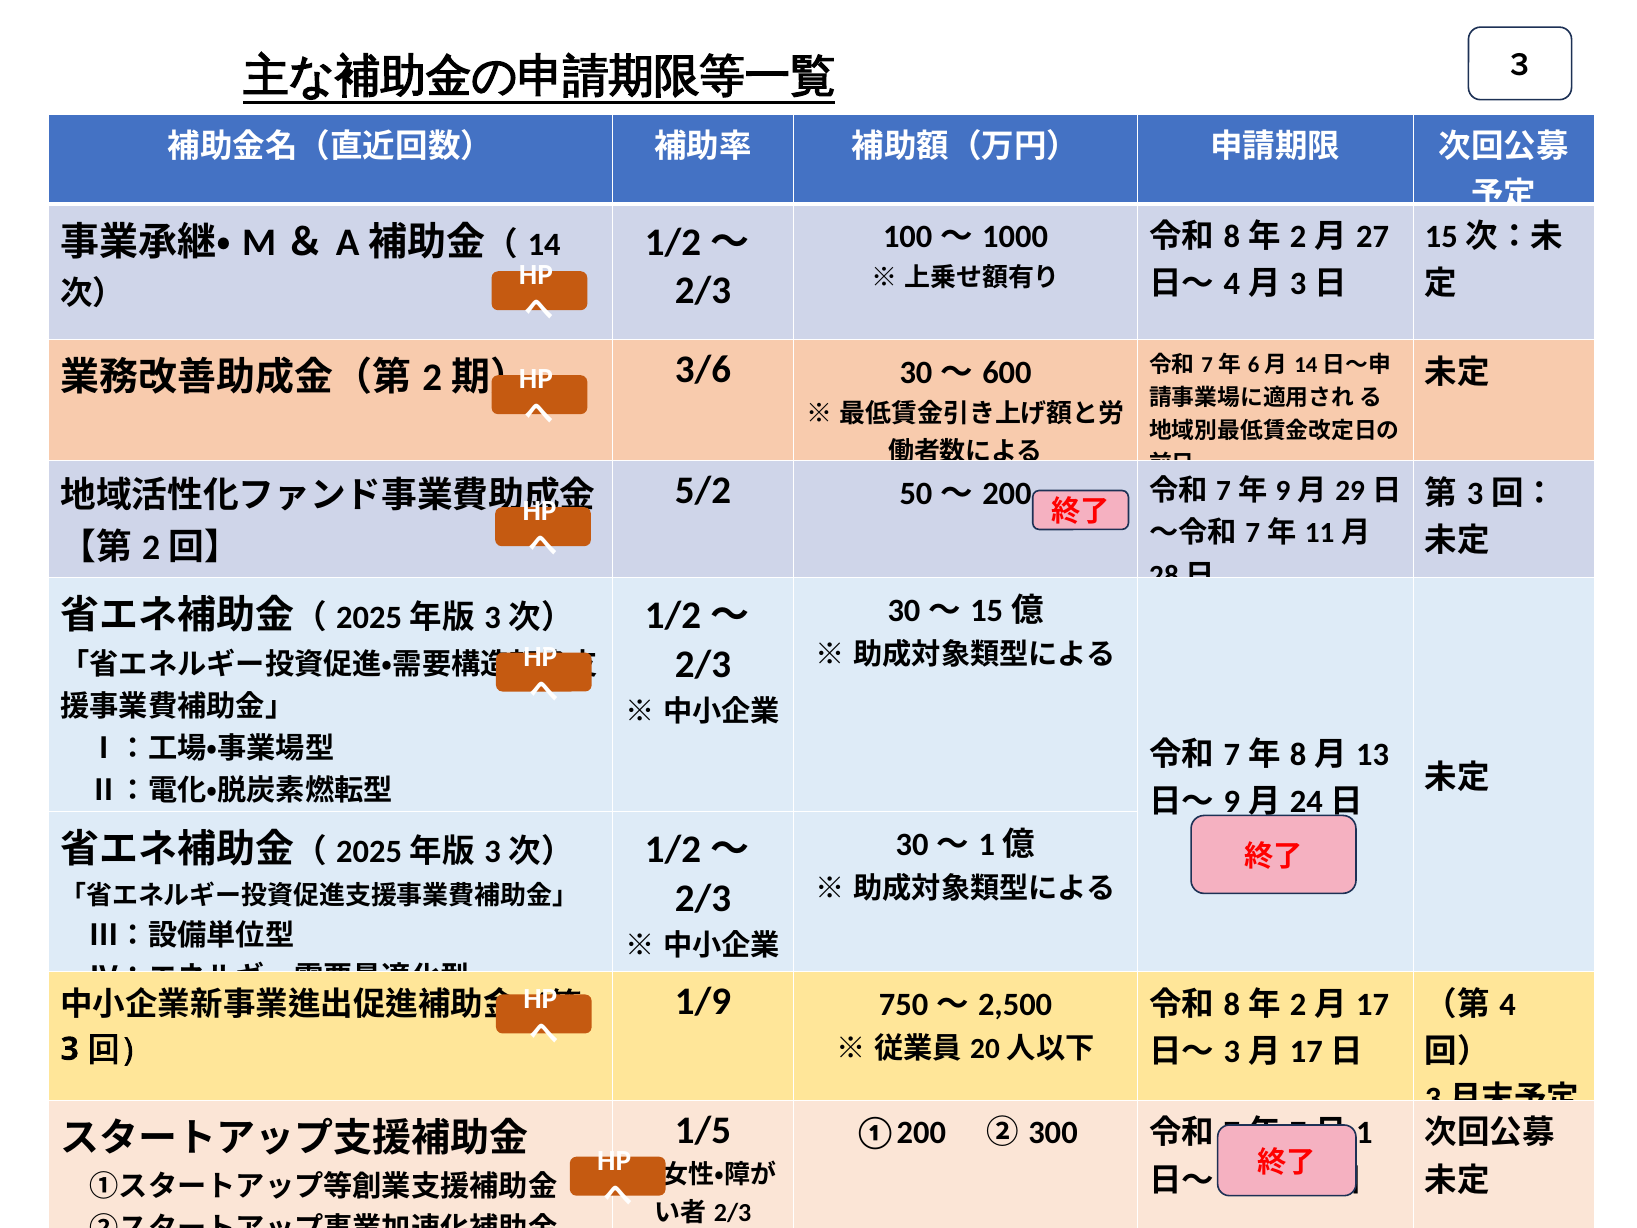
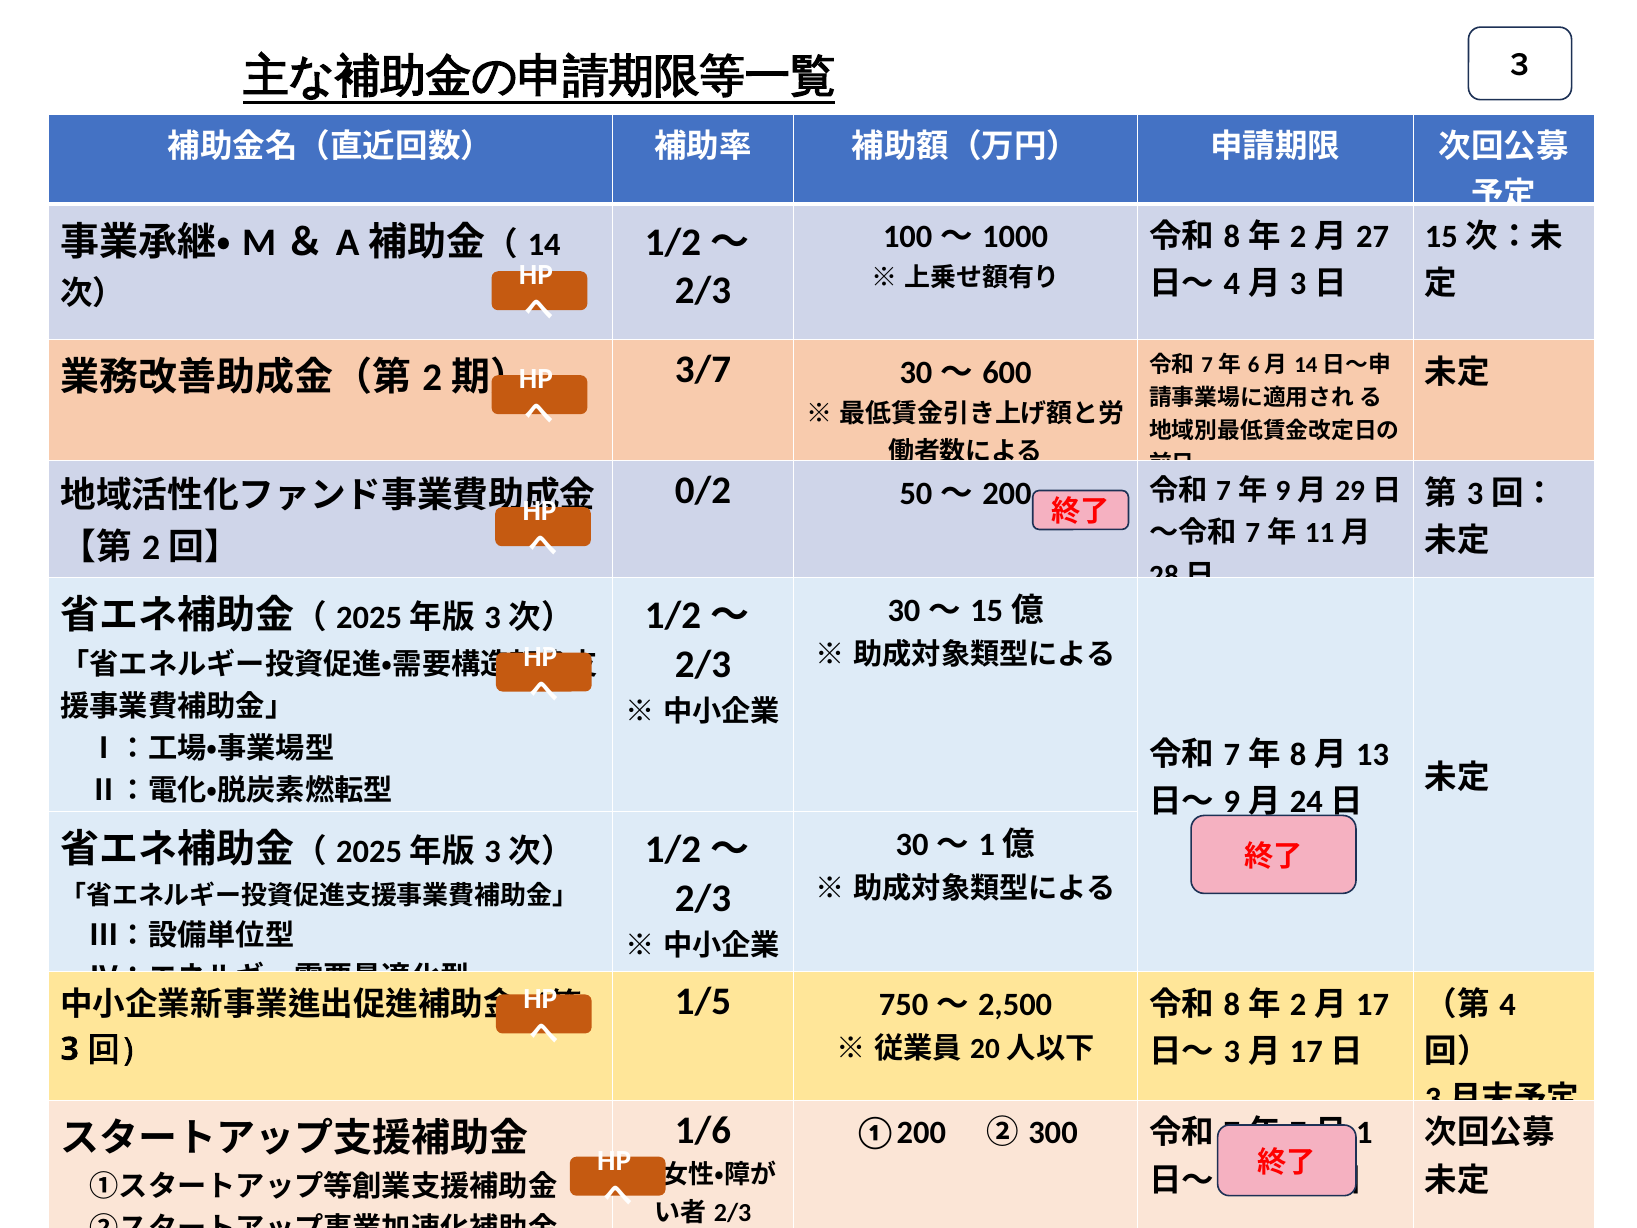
3/6: 3/6 -> 3/7
5/2: 5/2 -> 0/2
1/9: 1/9 -> 1/5
1/5: 1/5 -> 1/6
